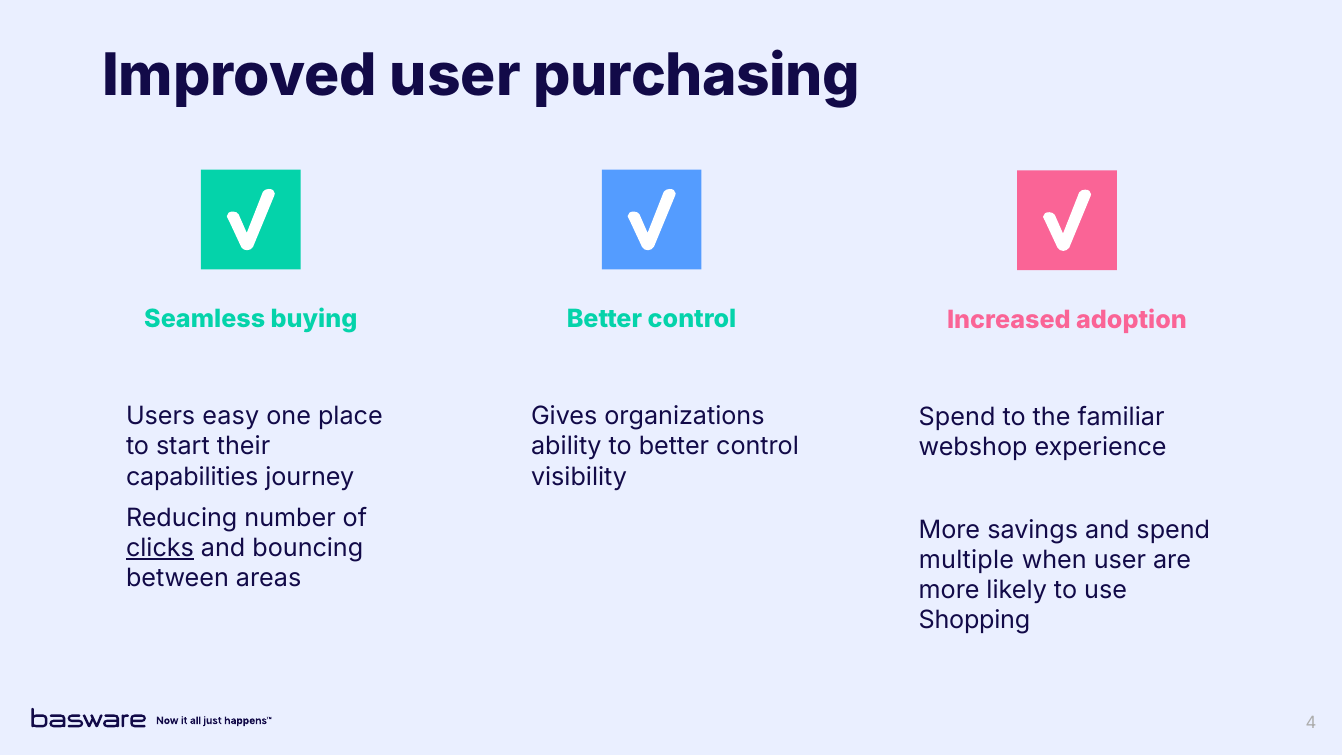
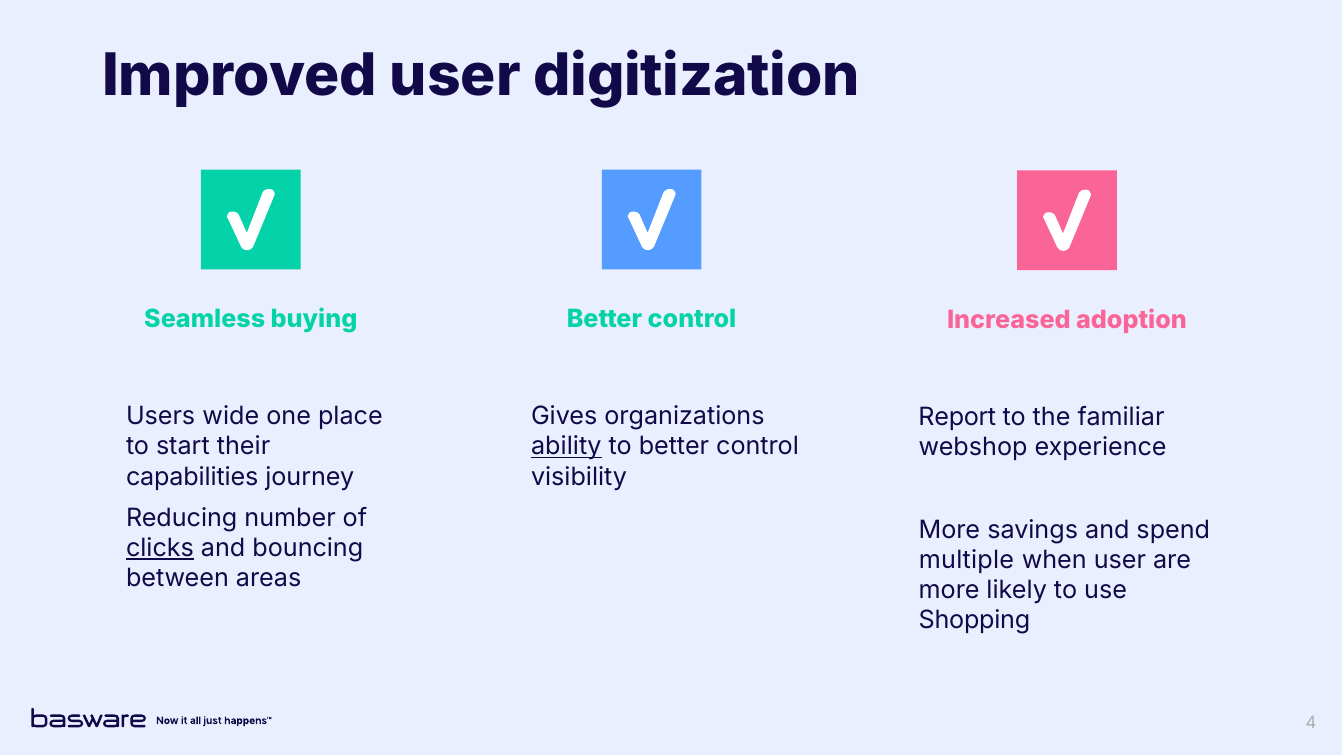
purchasing: purchasing -> digitization
easy: easy -> wide
Spend at (957, 417): Spend -> Report
ability underline: none -> present
